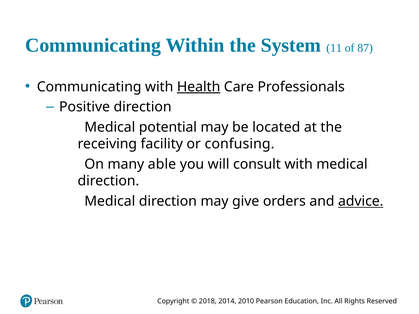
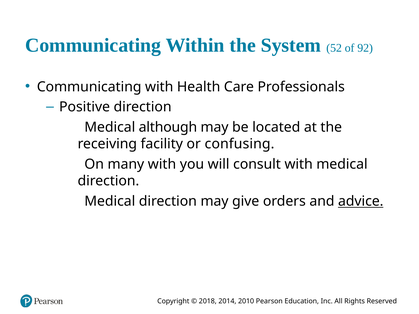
11: 11 -> 52
87: 87 -> 92
Health underline: present -> none
potential: potential -> although
many able: able -> with
